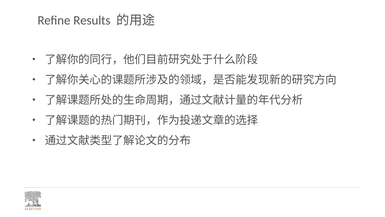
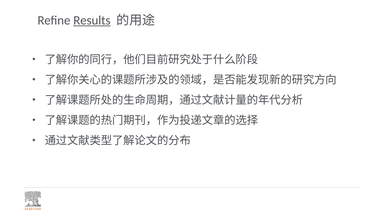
Results underline: none -> present
